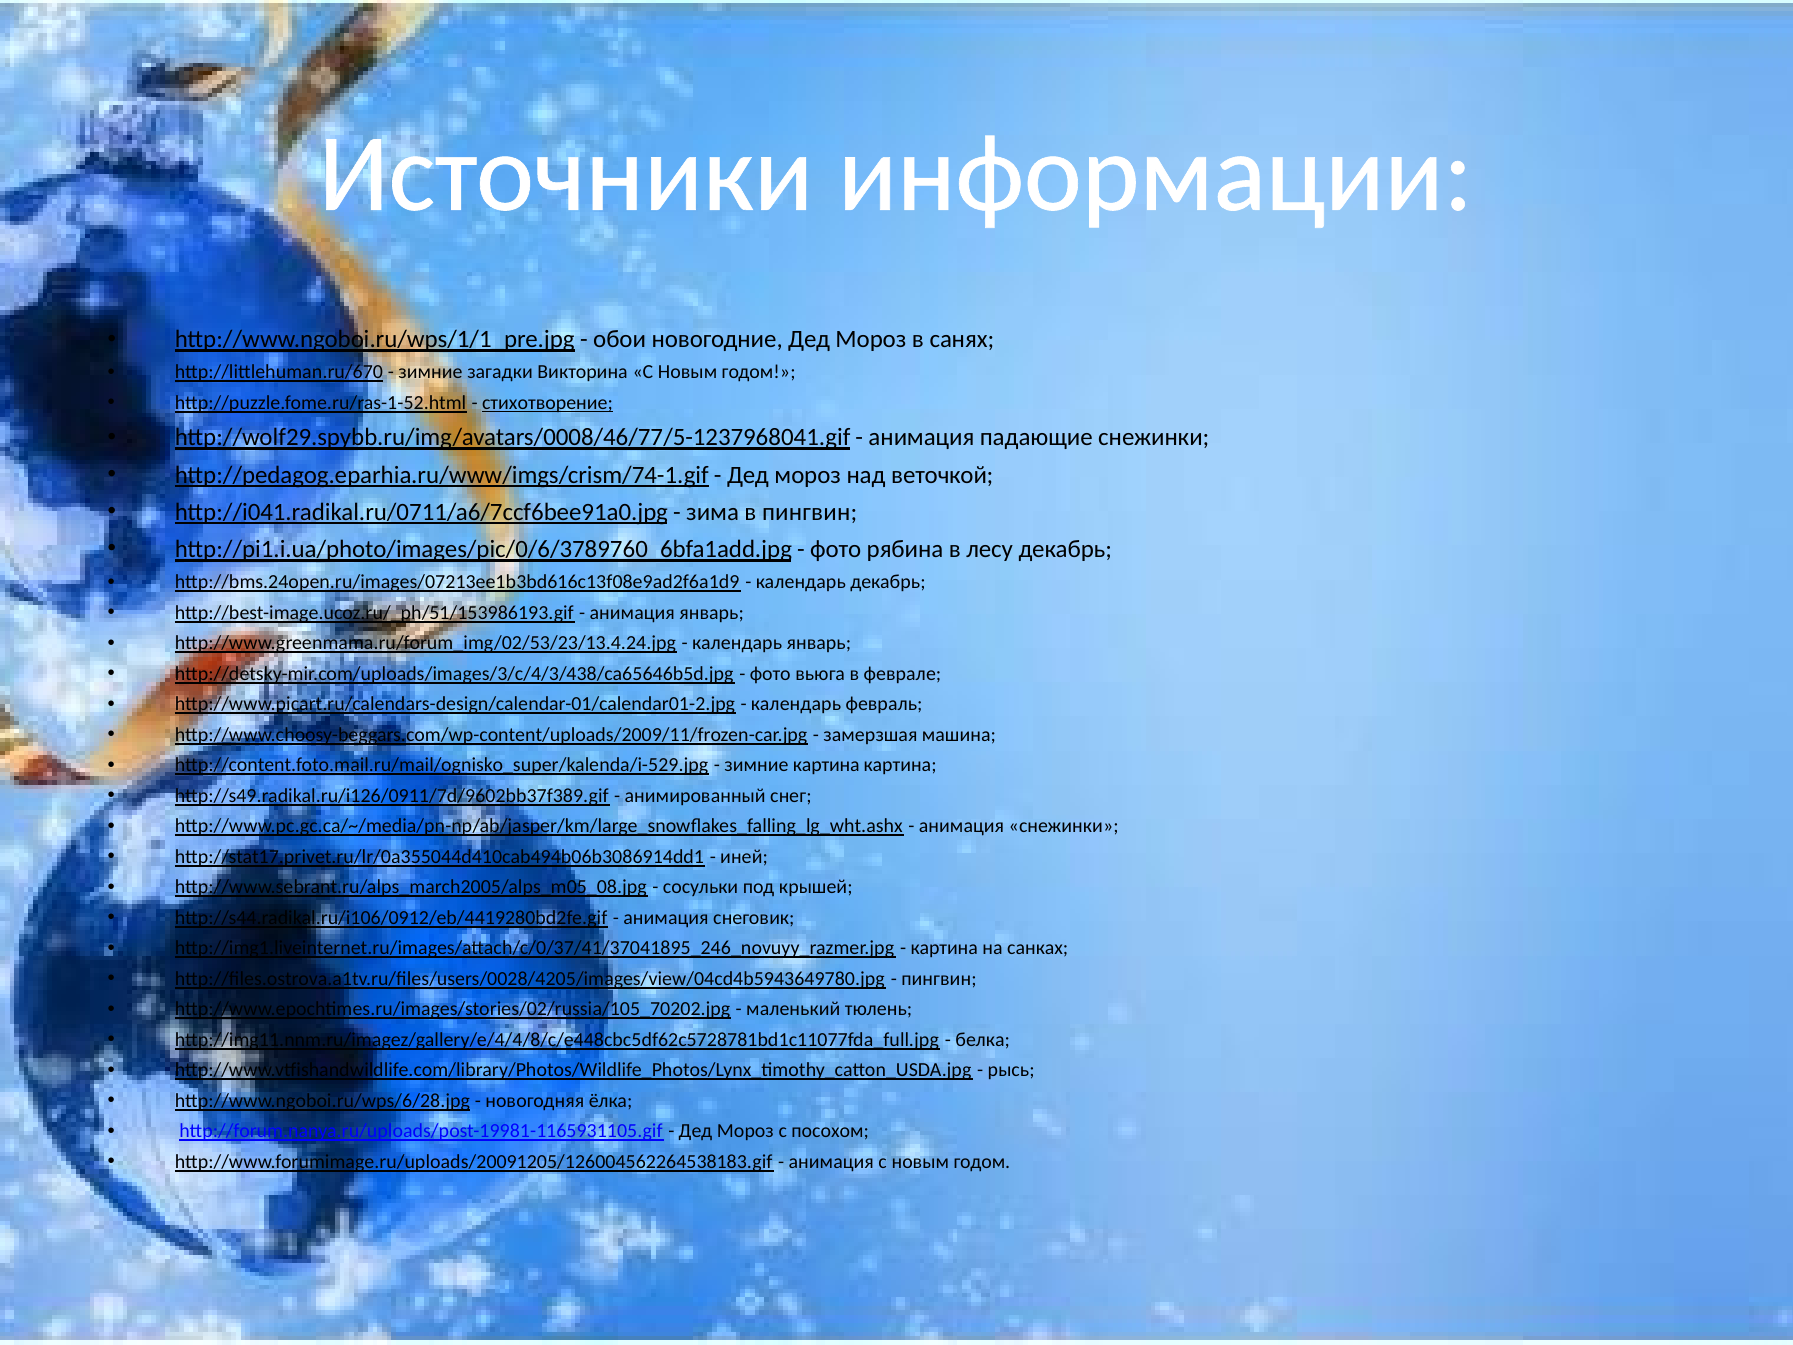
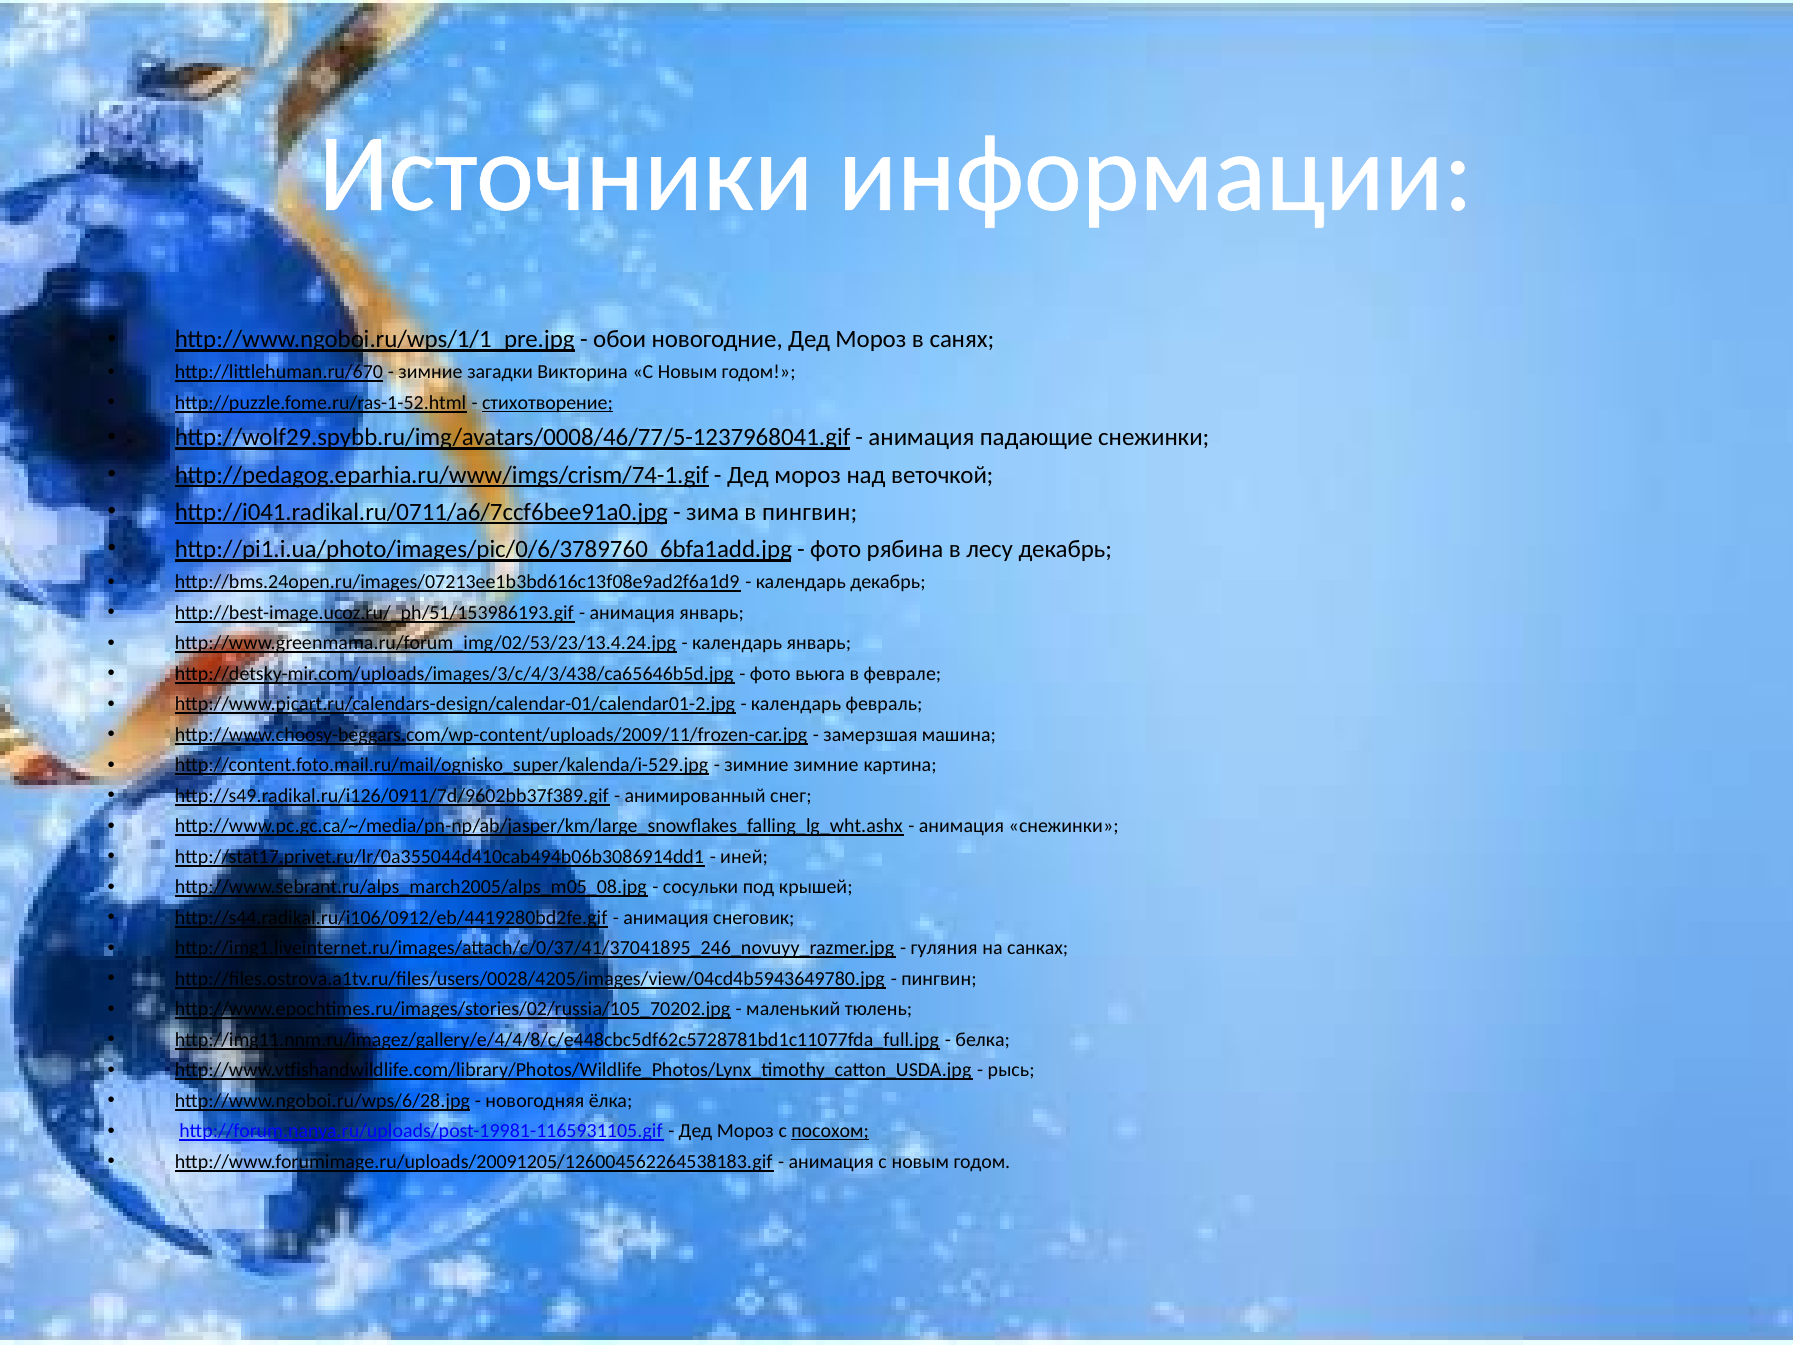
зимние картина: картина -> зимние
картина at (944, 948): картина -> гуляния
посохом underline: none -> present
